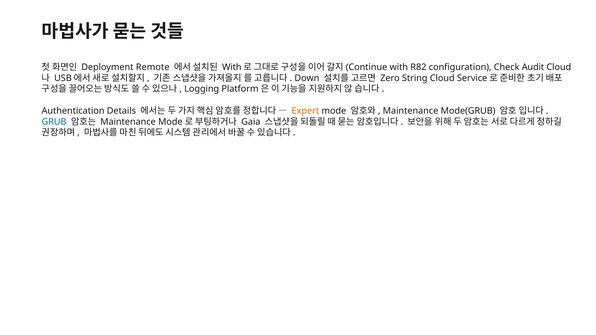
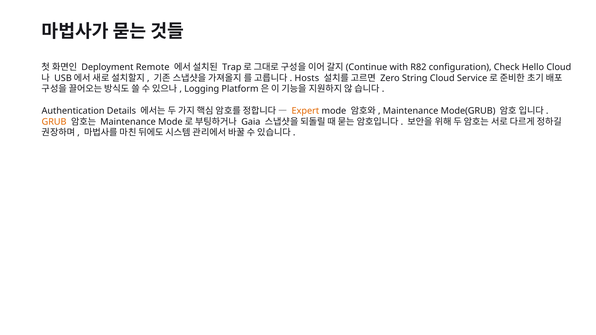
With at (232, 67): With -> Trap
Audit: Audit -> Hello
Down: Down -> Hosts
GRUB colour: blue -> orange
